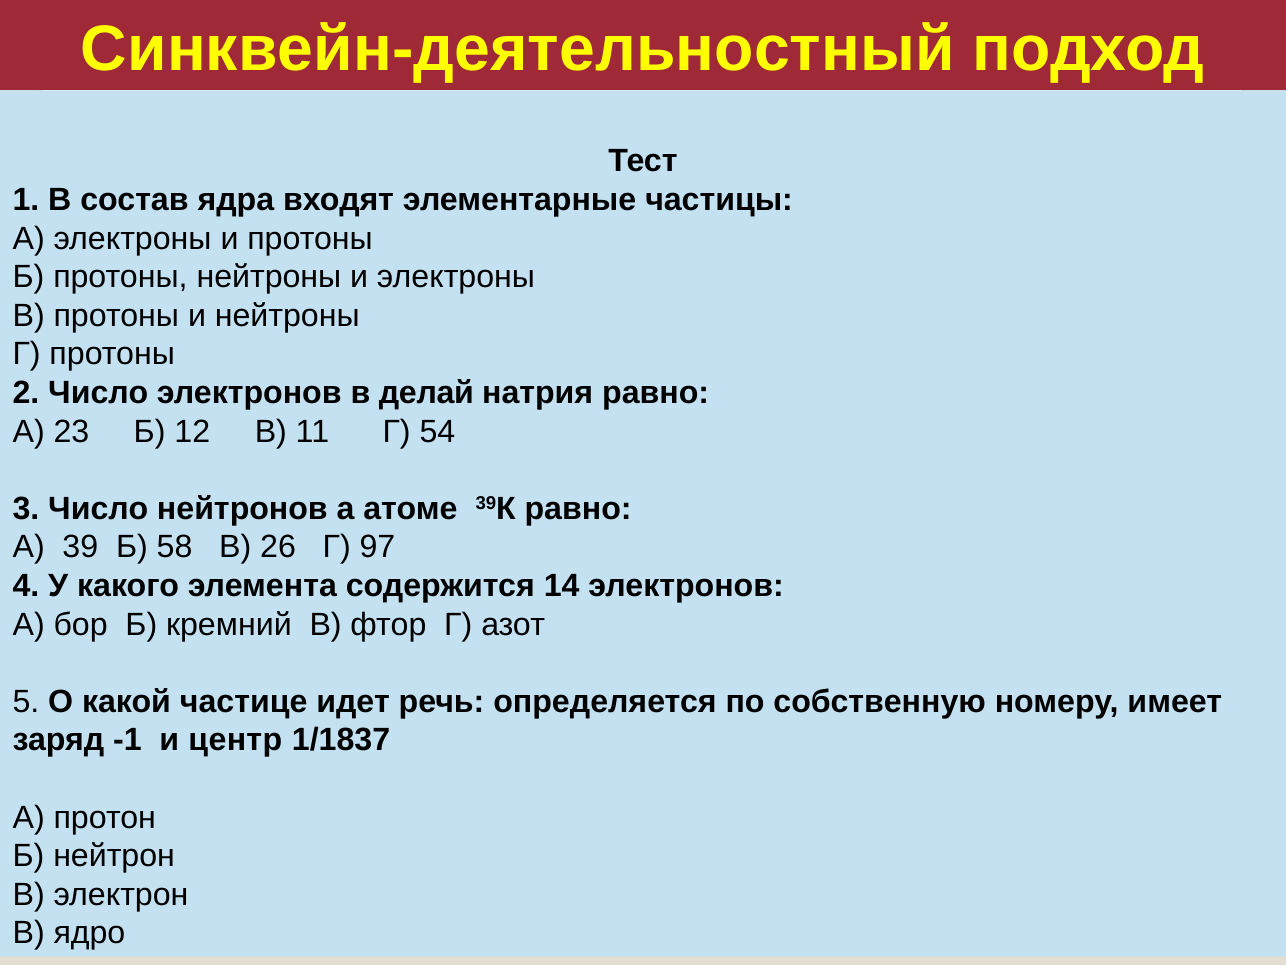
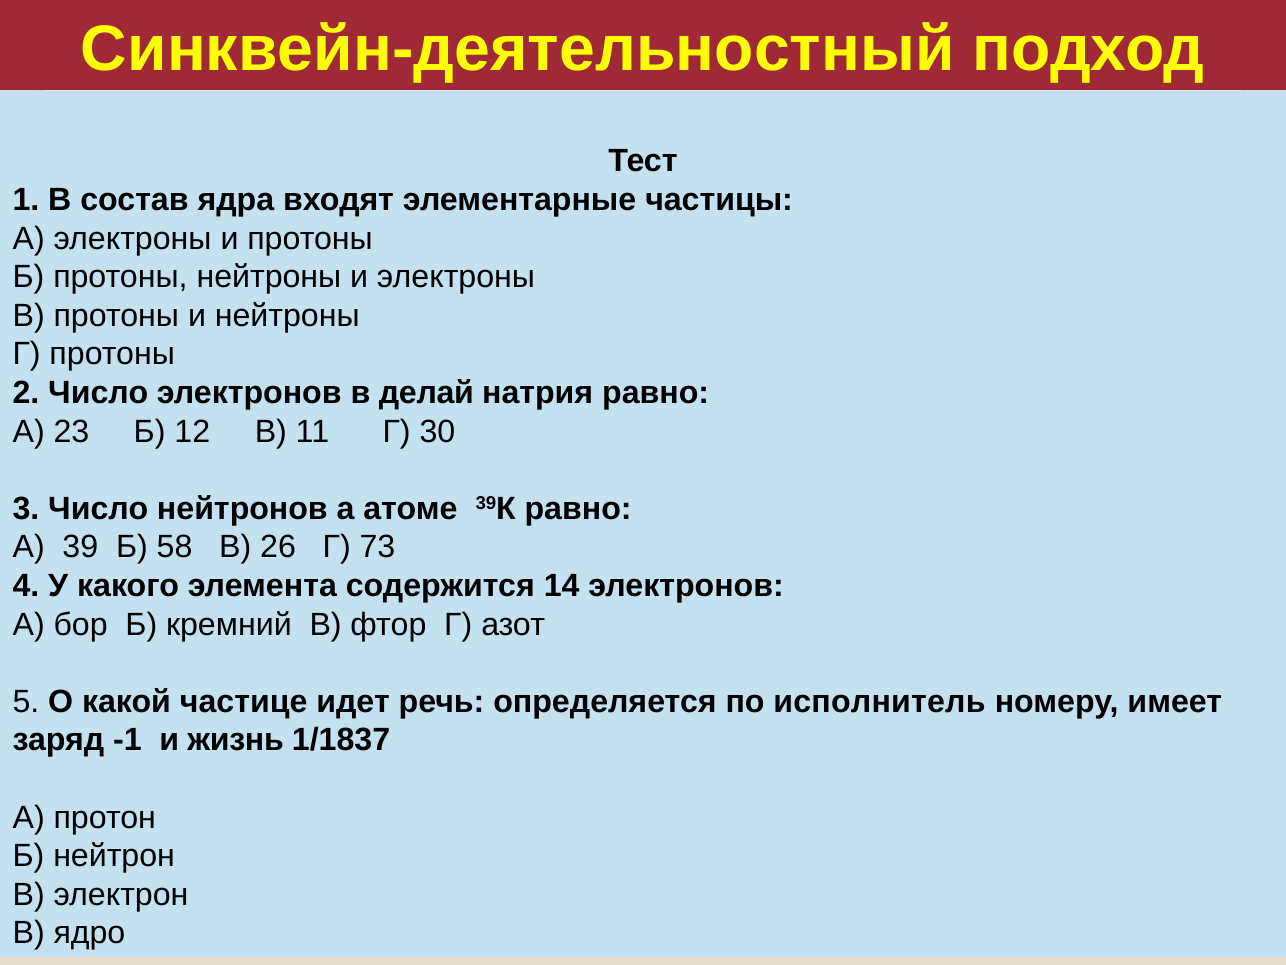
54: 54 -> 30
97: 97 -> 73
собственную: собственную -> исполнитель
центр: центр -> жизнь
